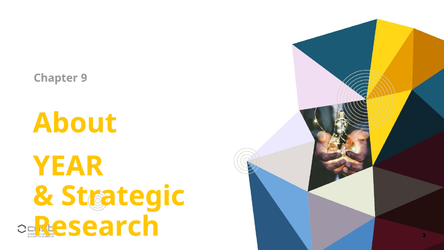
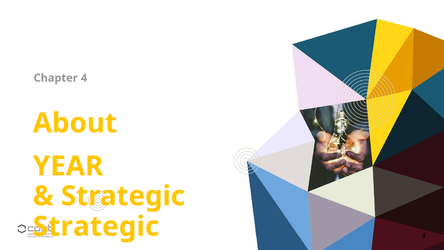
9: 9 -> 4
Research at (96, 226): Research -> Strategic
